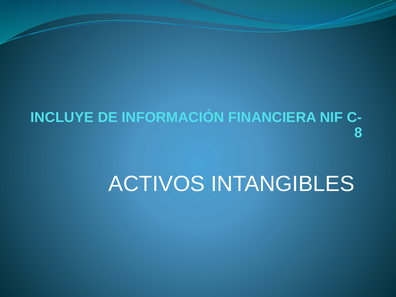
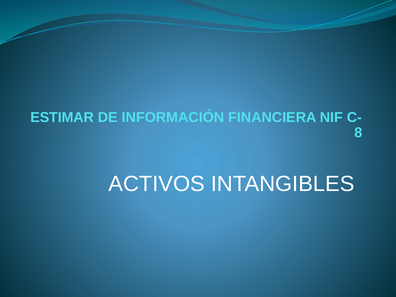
INCLUYE: INCLUYE -> ESTIMAR
